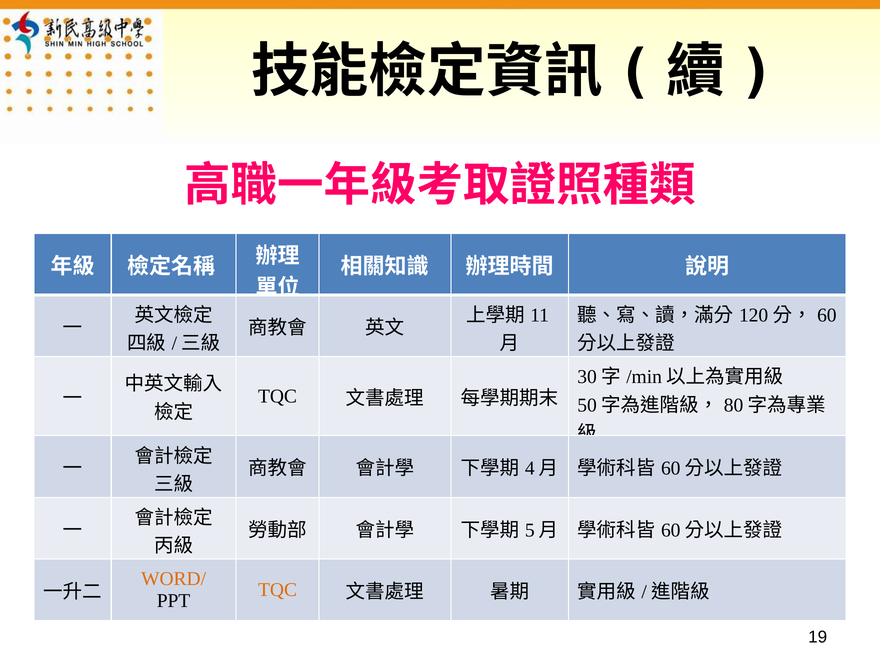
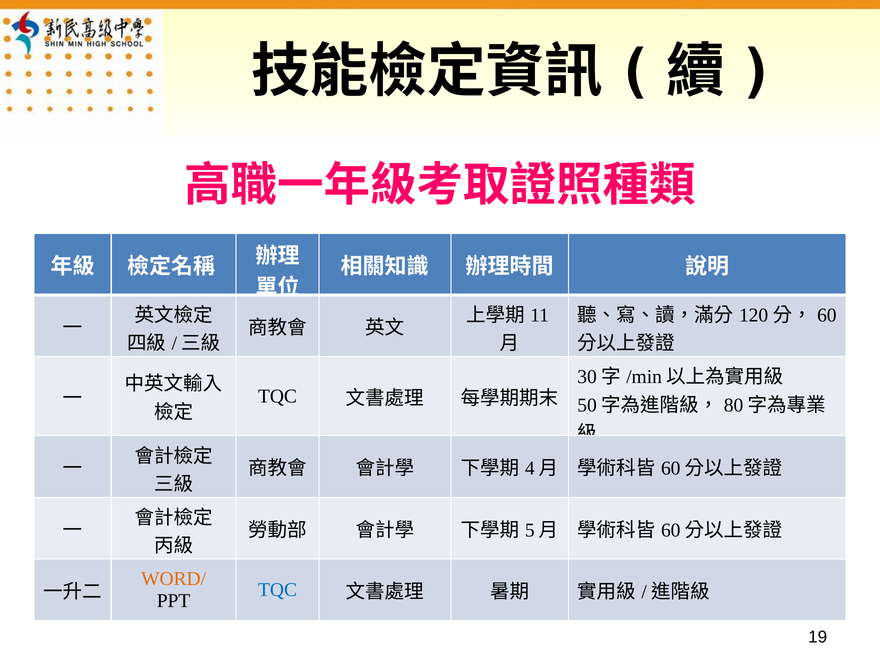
TQC at (278, 590) colour: orange -> blue
